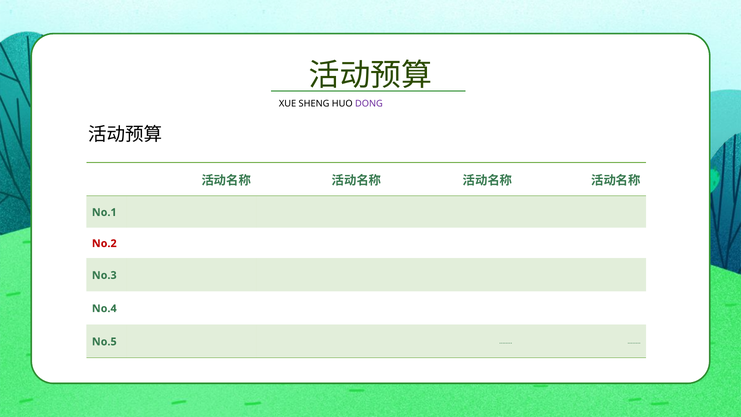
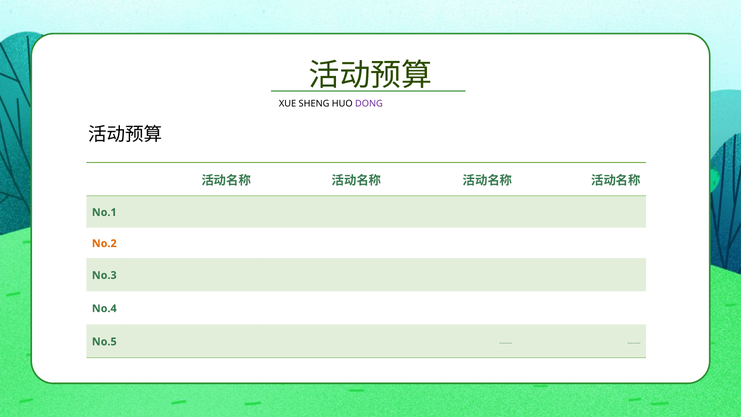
No.2 colour: red -> orange
